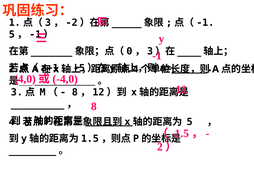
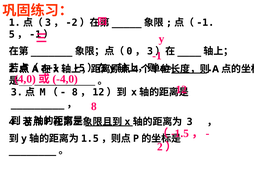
5: 5 -> 3
